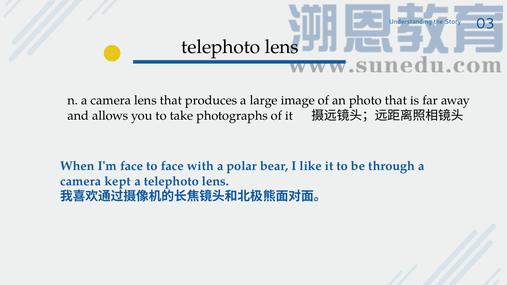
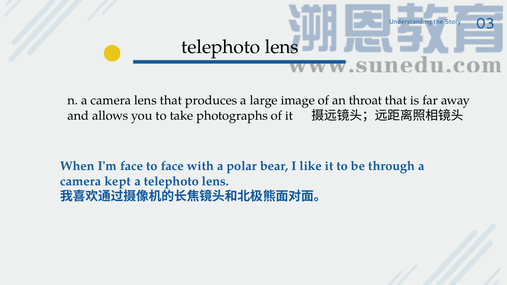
photo: photo -> throat
